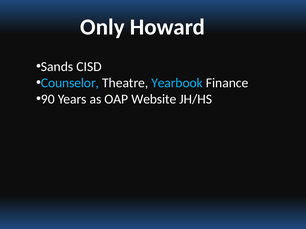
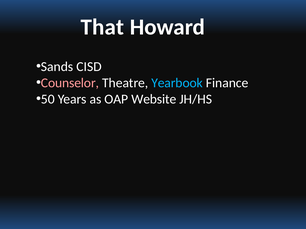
Only: Only -> That
Counselor colour: light blue -> pink
90: 90 -> 50
